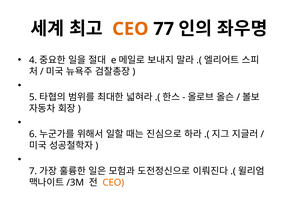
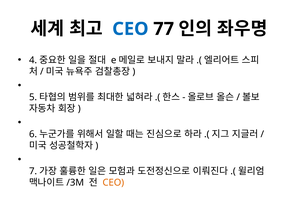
CEO at (130, 29) colour: orange -> blue
